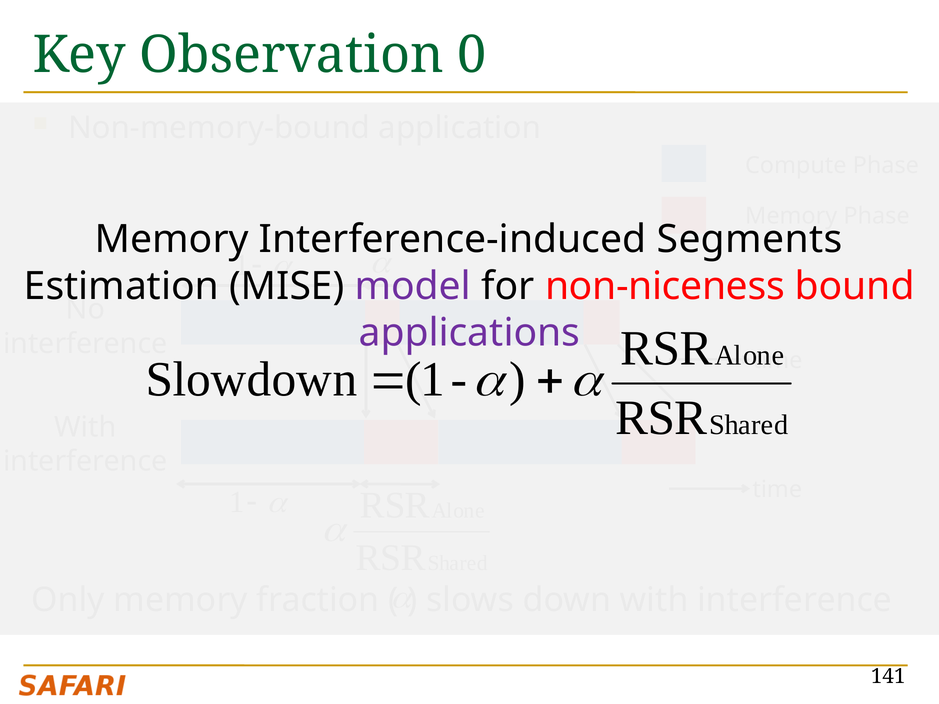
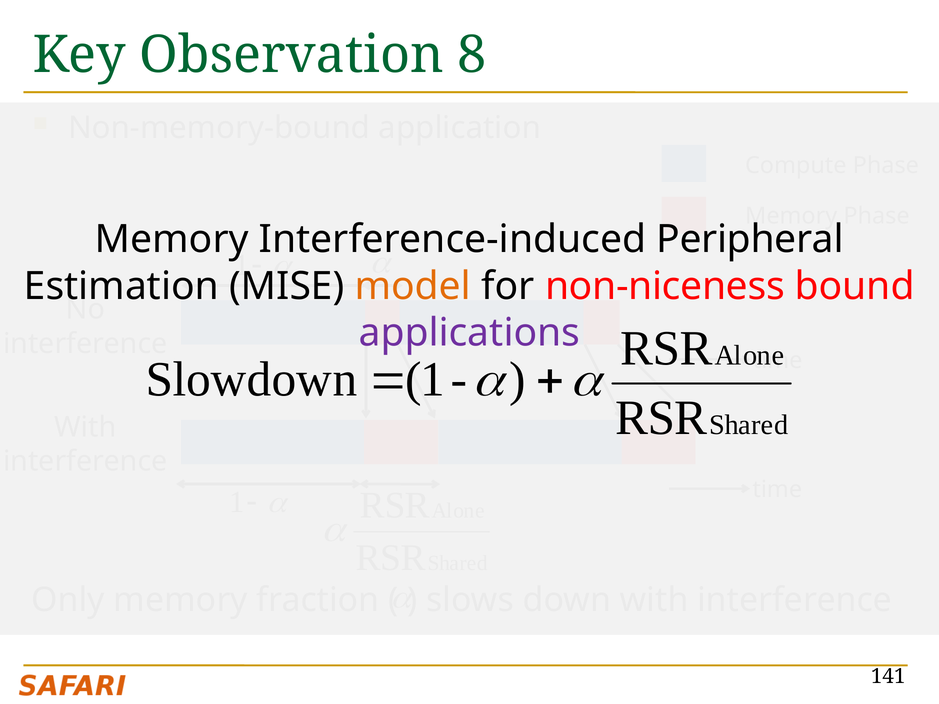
0: 0 -> 8
Segments: Segments -> Peripheral
model colour: purple -> orange
